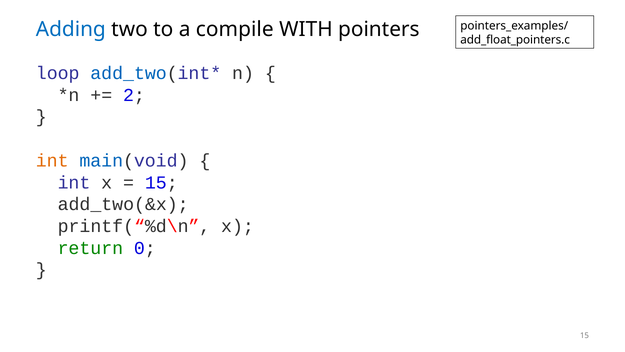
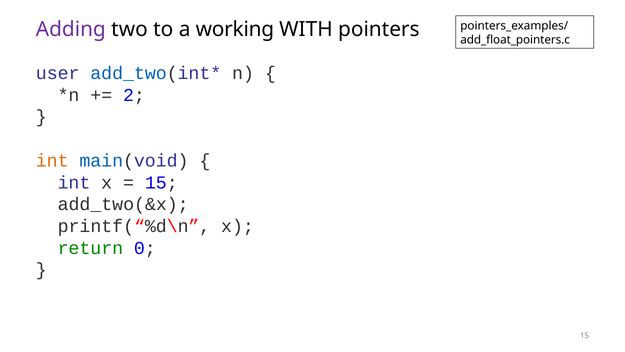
Adding colour: blue -> purple
compile: compile -> working
loop: loop -> user
